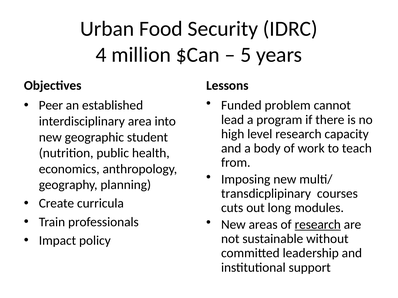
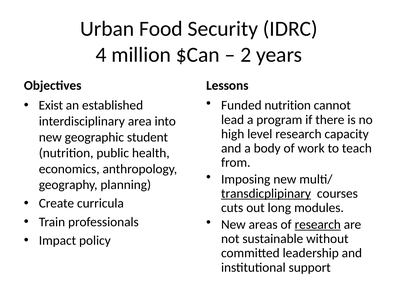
5: 5 -> 2
Funded problem: problem -> nutrition
Peer: Peer -> Exist
transdicplipinary underline: none -> present
